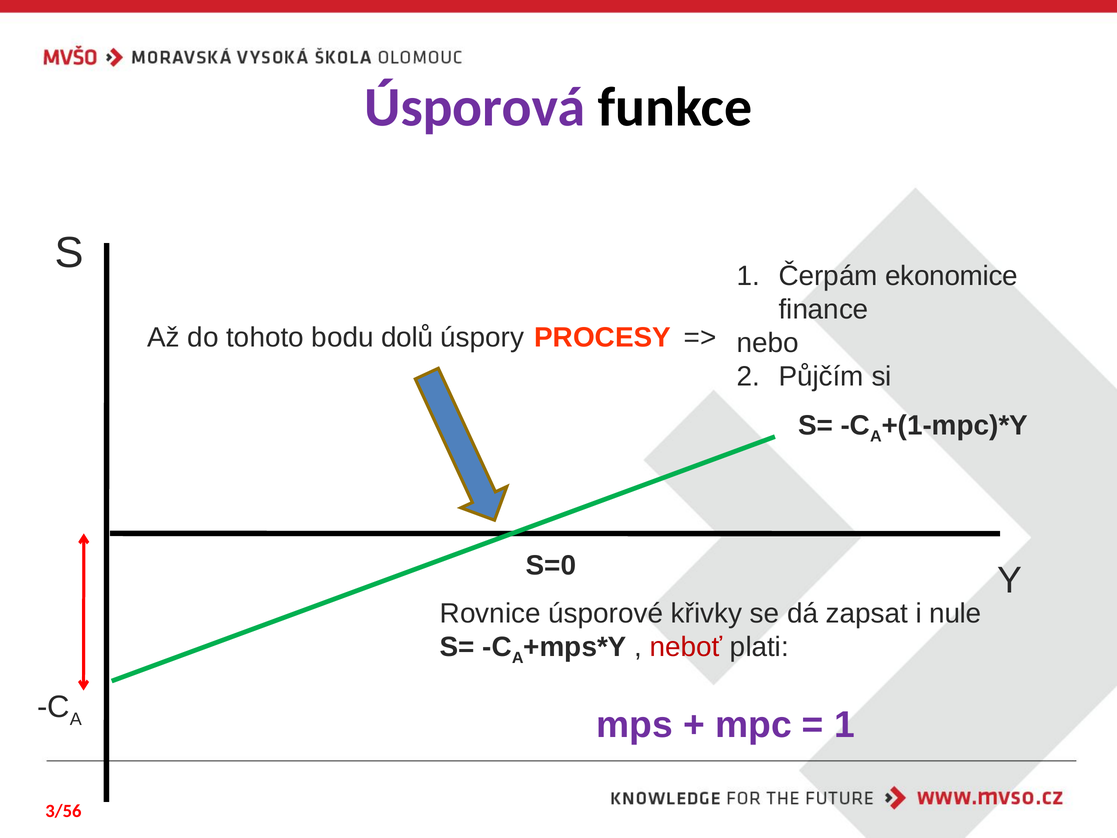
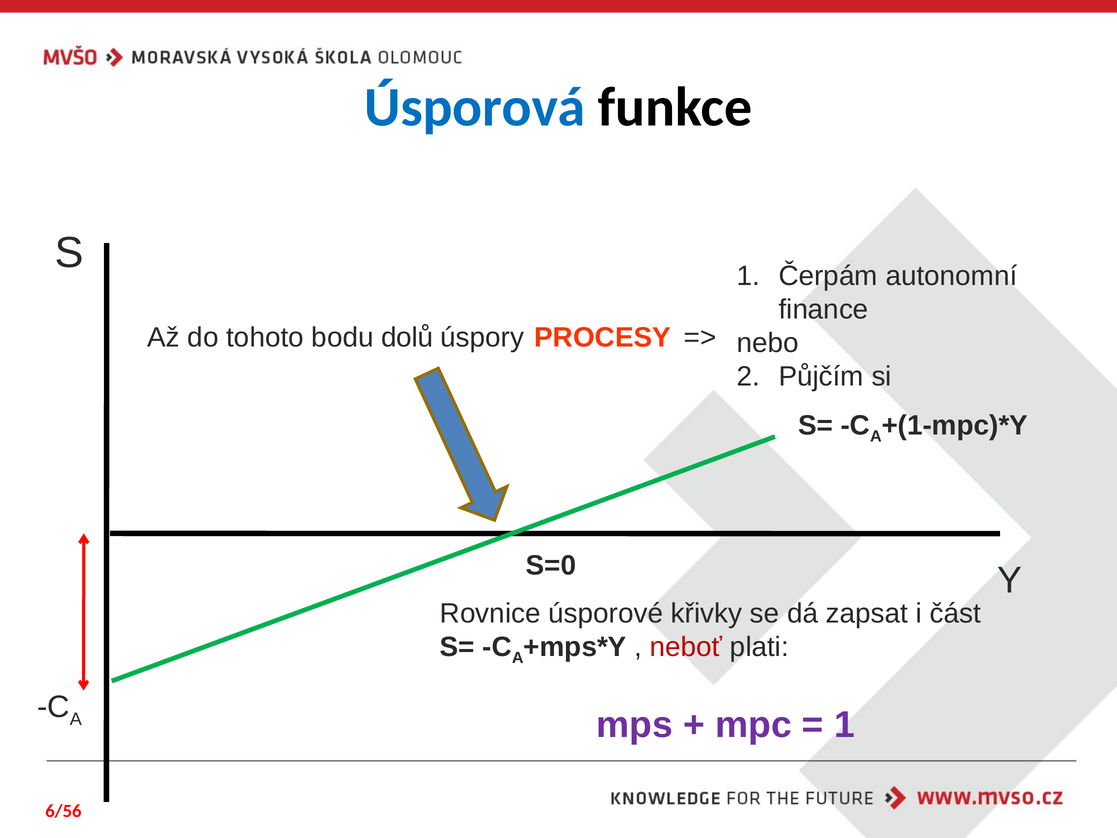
Úsporová colour: purple -> blue
ekonomice: ekonomice -> autonomní
nule: nule -> část
3/56: 3/56 -> 6/56
